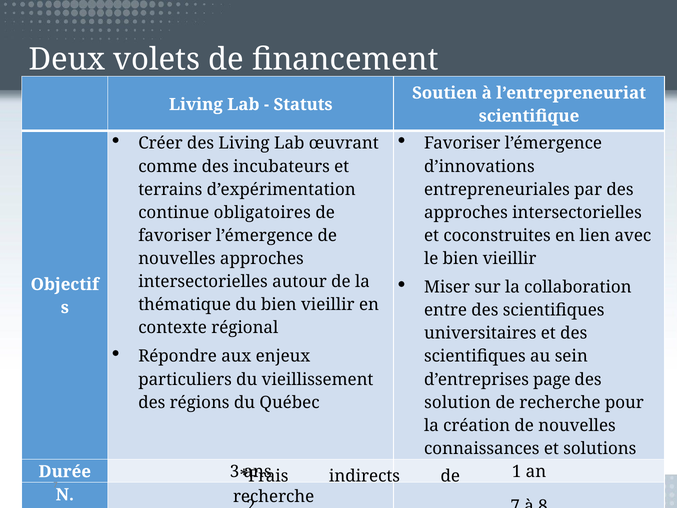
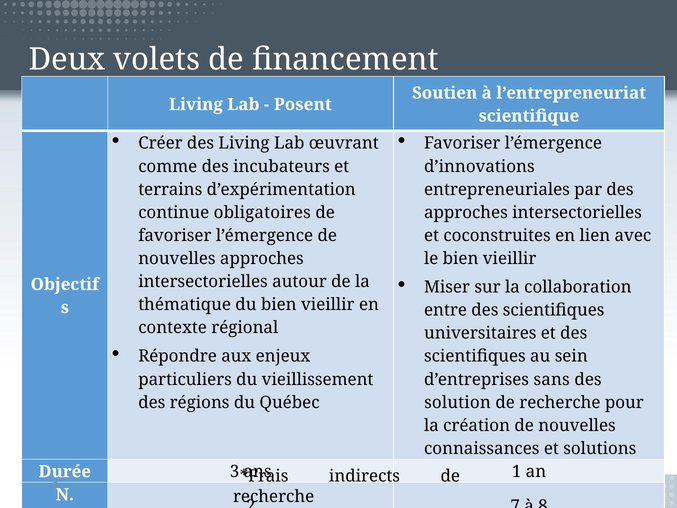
Statuts: Statuts -> Posent
page: page -> sans
